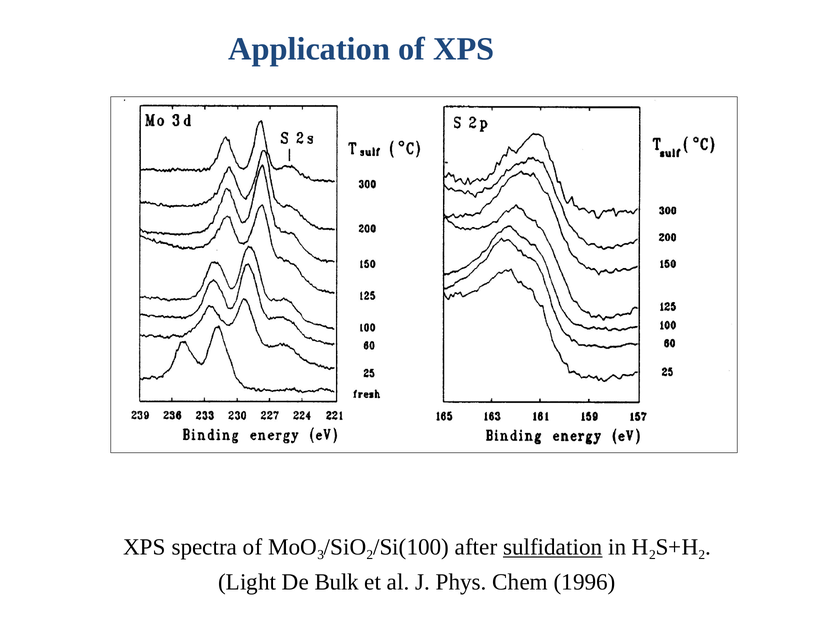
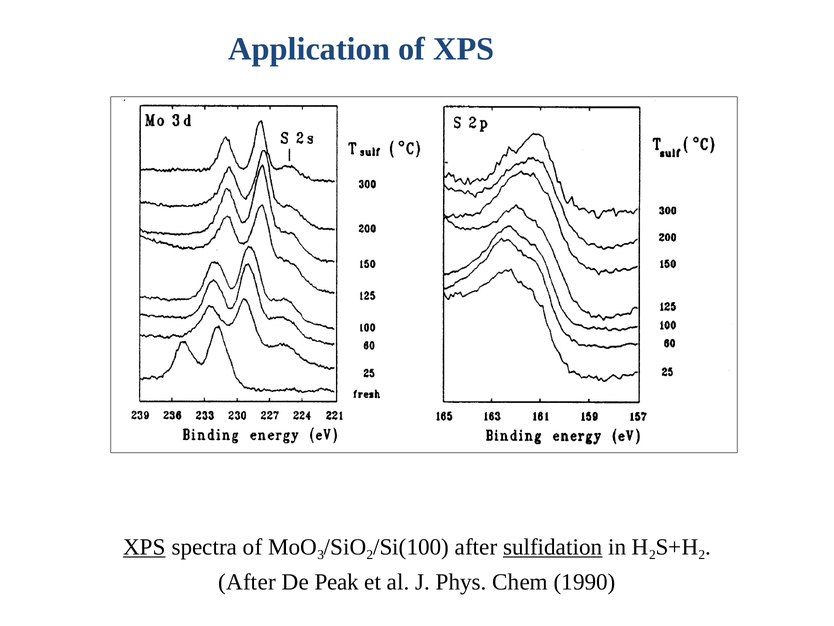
XPS at (144, 547) underline: none -> present
Light at (247, 582): Light -> After
Bulk: Bulk -> Peak
1996: 1996 -> 1990
